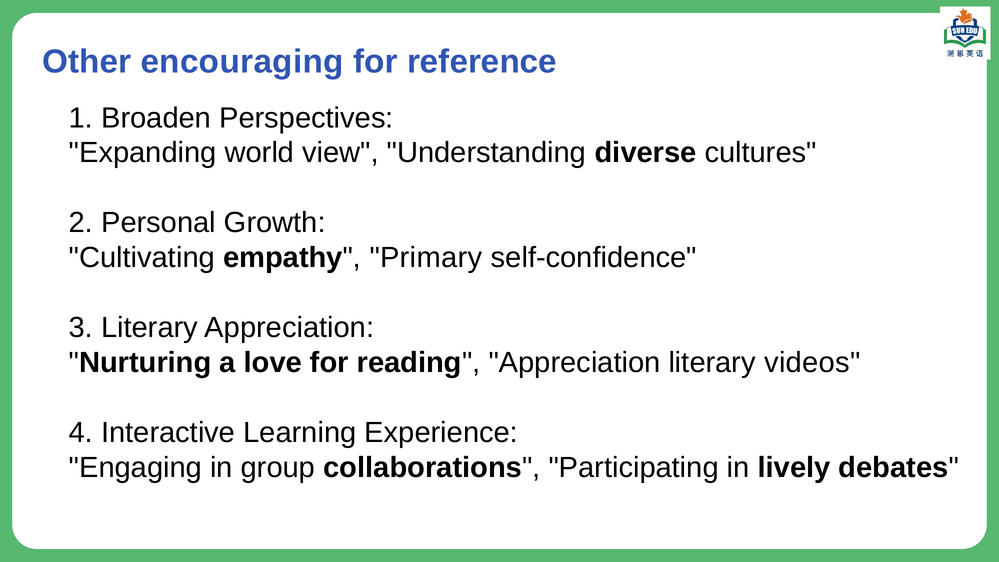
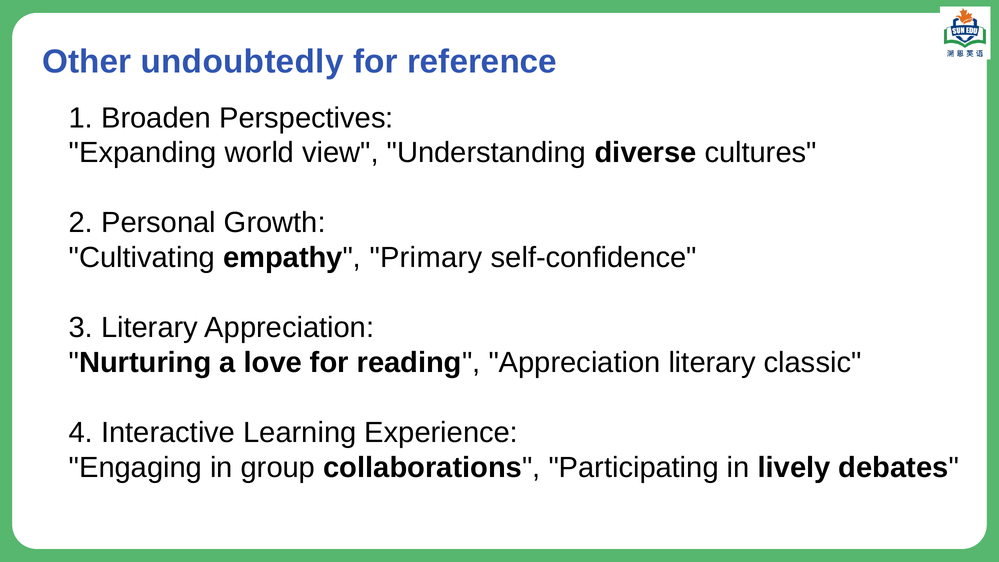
encouraging: encouraging -> undoubtedly
videos: videos -> classic
